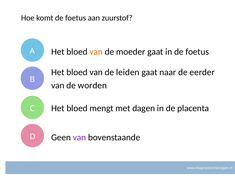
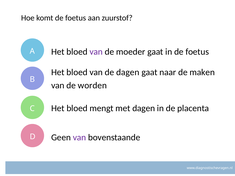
van at (96, 52) colour: orange -> purple
de leiden: leiden -> dagen
eerder: eerder -> maken
